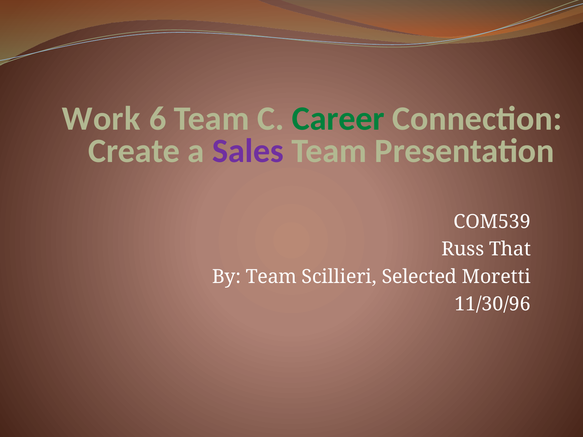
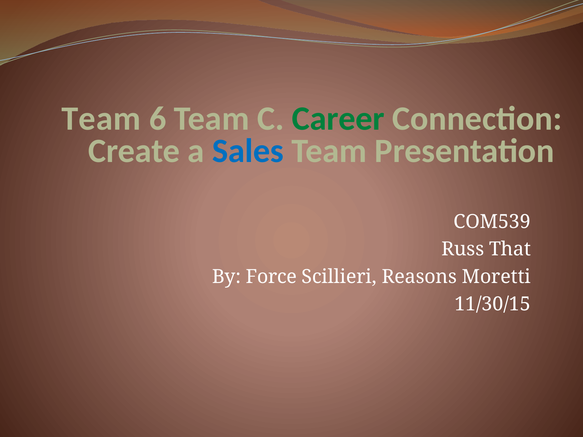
Work at (101, 119): Work -> Team
Sales colour: purple -> blue
By Team: Team -> Force
Selected: Selected -> Reasons
11/30/96: 11/30/96 -> 11/30/15
